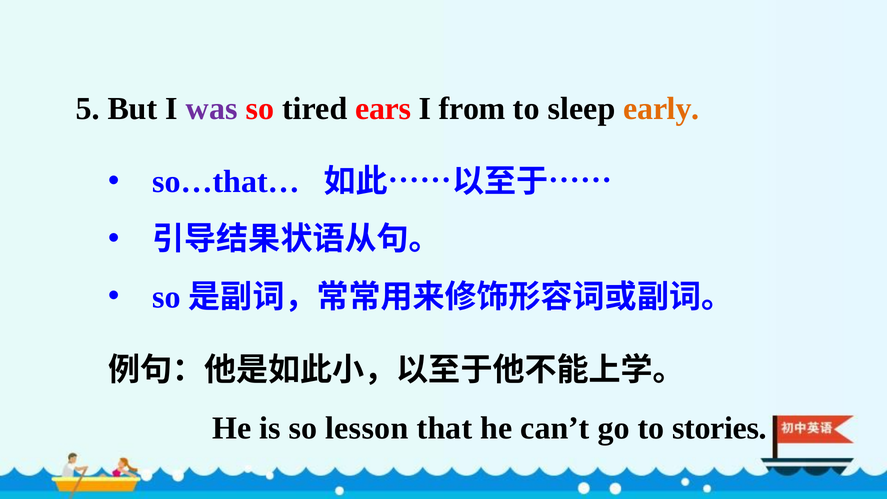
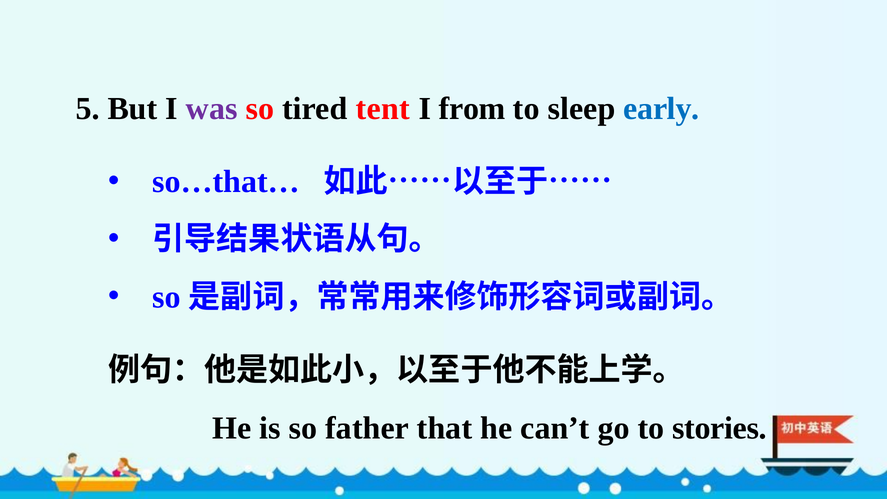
ears: ears -> tent
early colour: orange -> blue
lesson: lesson -> father
